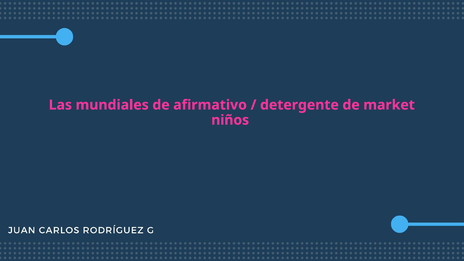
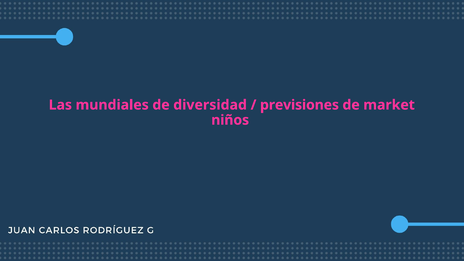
afirmativo: afirmativo -> diversidad
detergente: detergente -> previsiones
